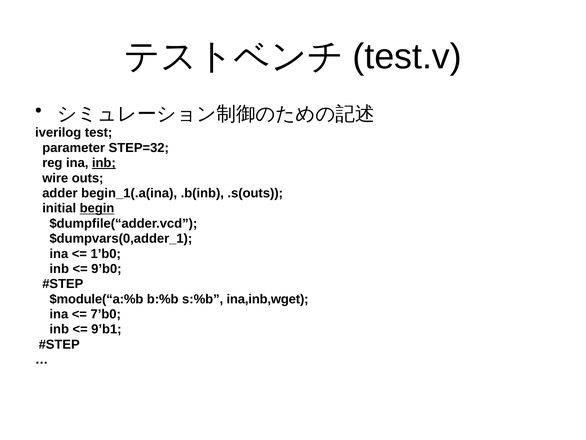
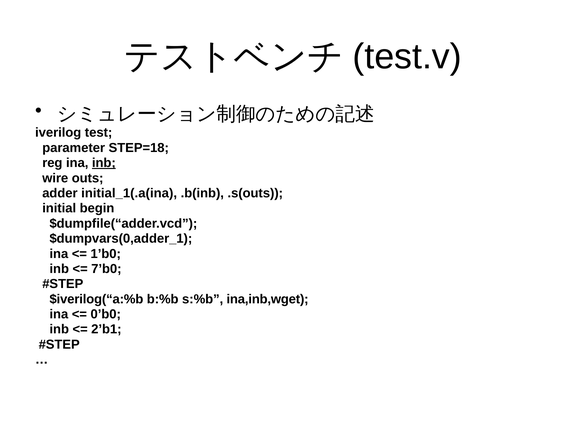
STEP=32: STEP=32 -> STEP=18
begin_1(.a(ina: begin_1(.a(ina -> initial_1(.a(ina
begin underline: present -> none
9’b0: 9’b0 -> 7’b0
$module(“a:%b: $module(“a:%b -> $iverilog(“a:%b
7’b0: 7’b0 -> 0’b0
9’b1: 9’b1 -> 2’b1
